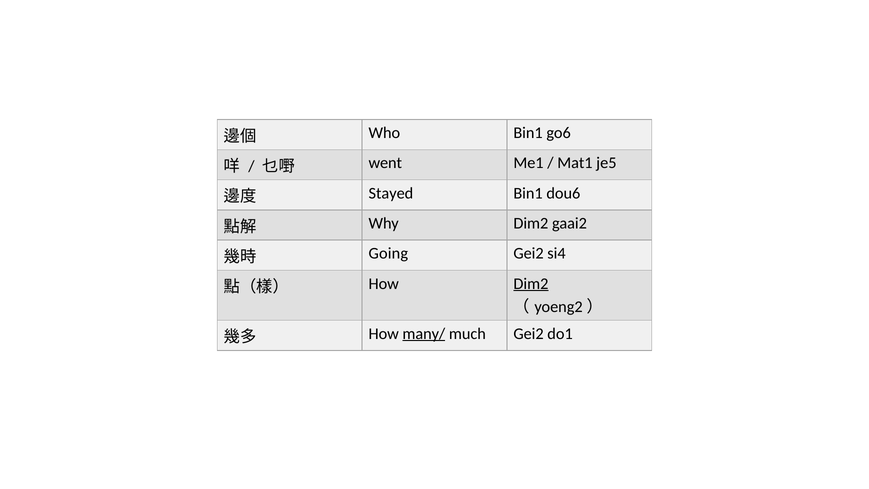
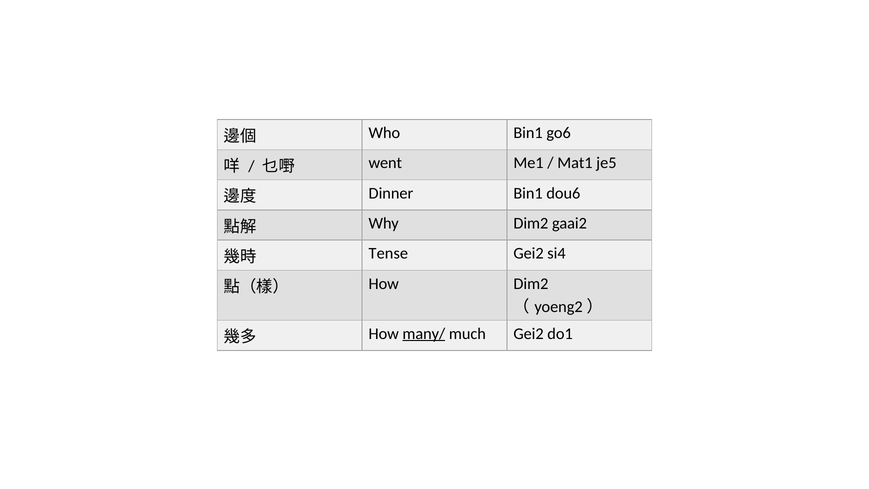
Stayed: Stayed -> Dinner
Going: Going -> Tense
Dim2 at (531, 284) underline: present -> none
